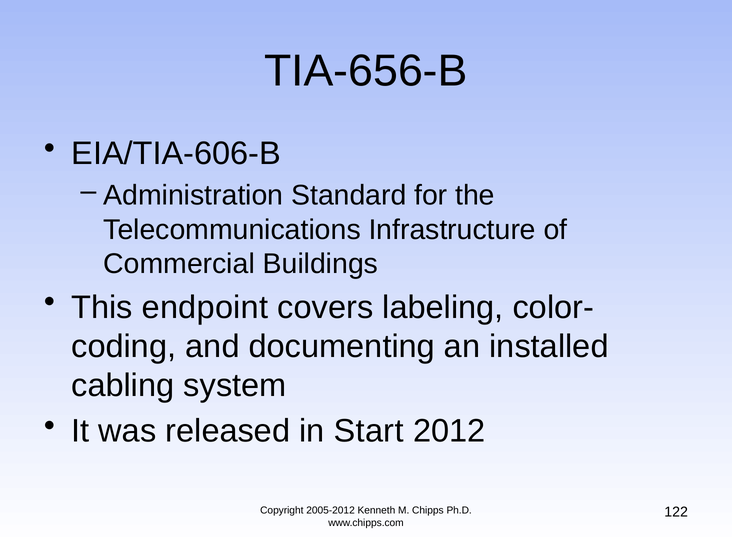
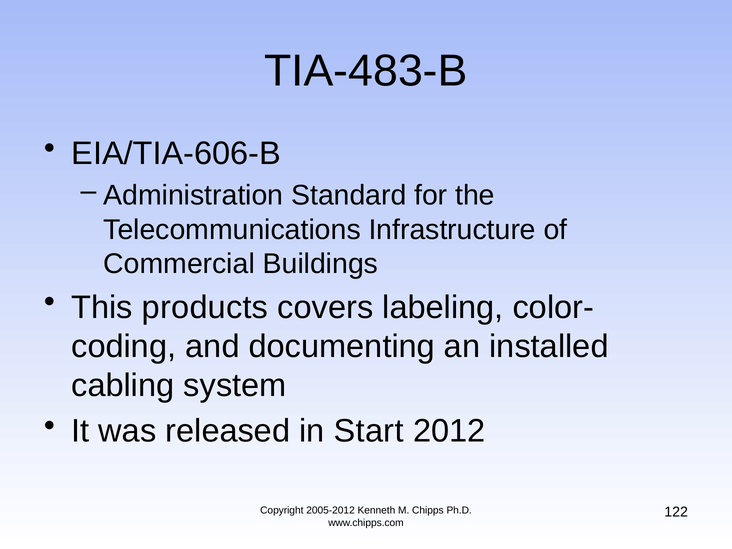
TIA-656-B: TIA-656-B -> TIA-483-B
endpoint: endpoint -> products
